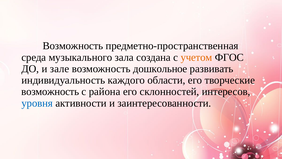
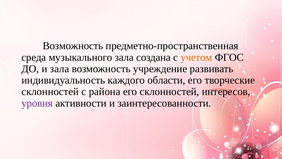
и зале: зале -> зала
дошкольное: дошкольное -> учреждение
возможность at (50, 91): возможность -> склонностей
уровня colour: blue -> purple
